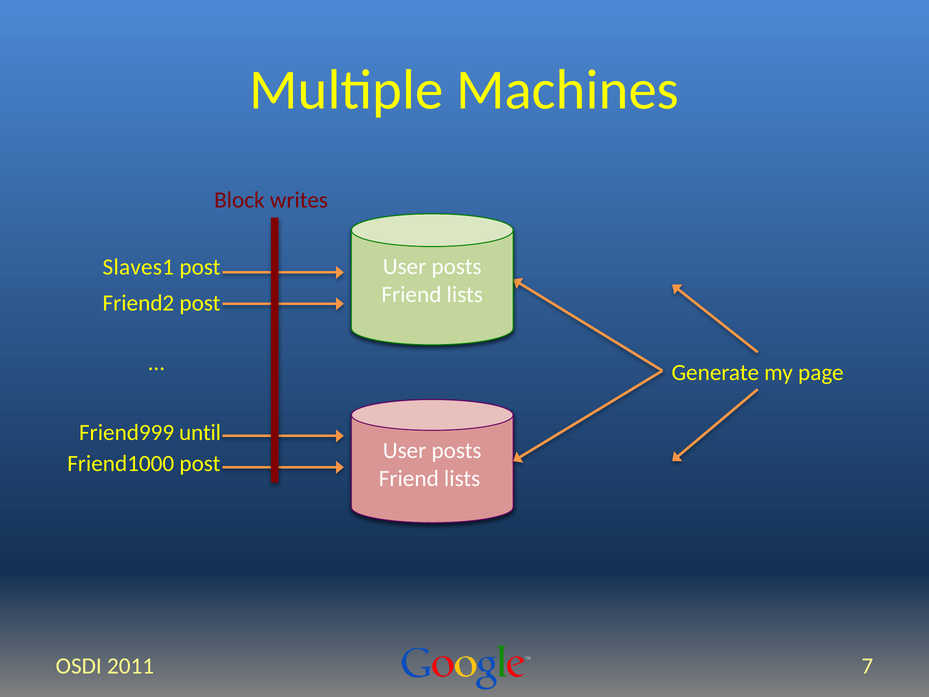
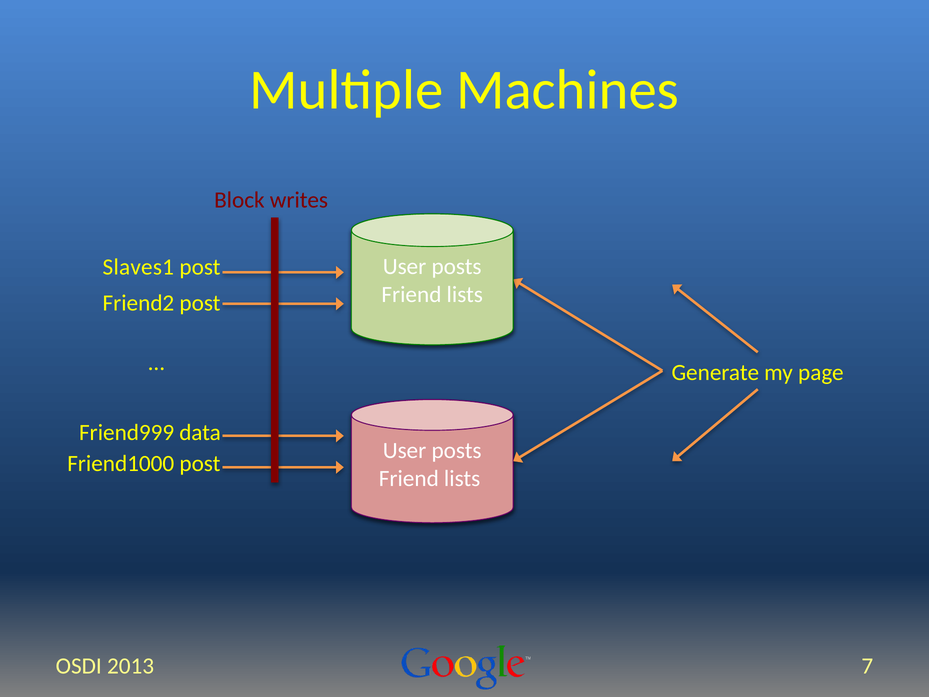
until: until -> data
2011: 2011 -> 2013
